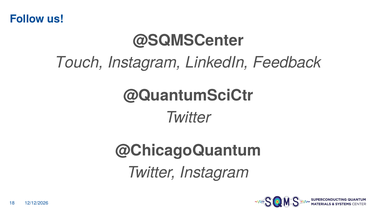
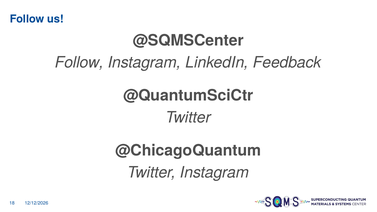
Touch at (79, 63): Touch -> Follow
